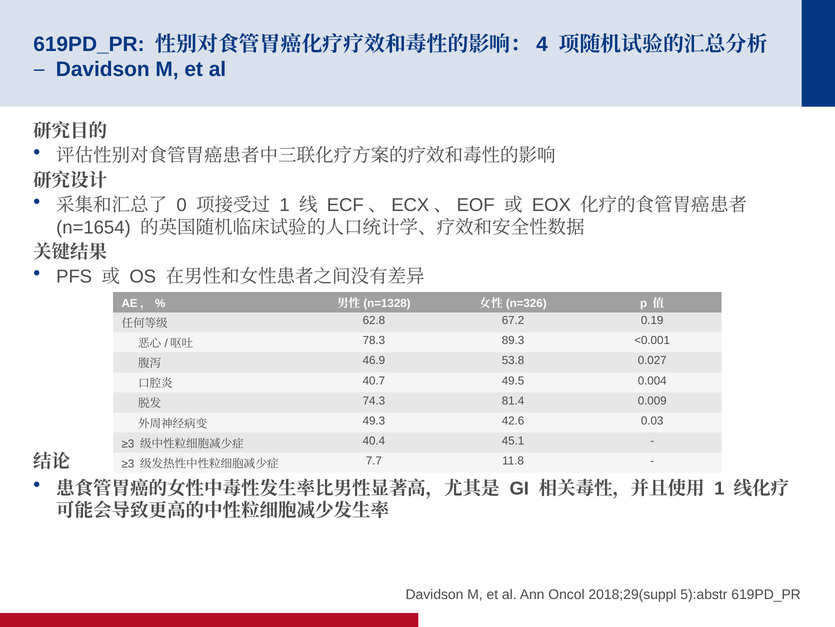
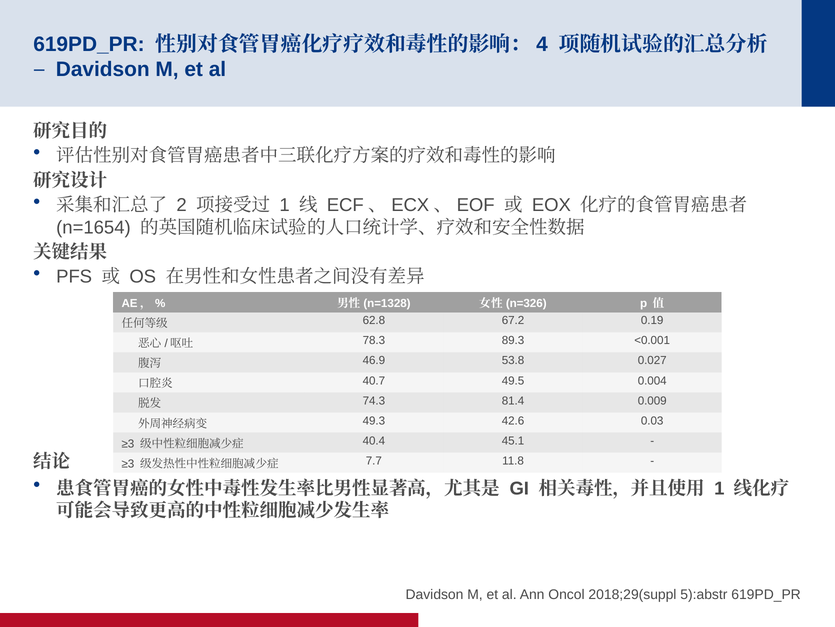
0: 0 -> 2
